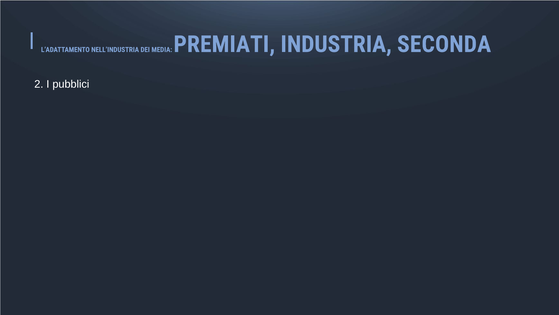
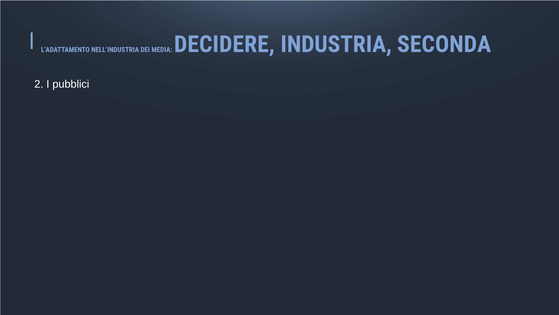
PREMIATI: PREMIATI -> DECIDERE
